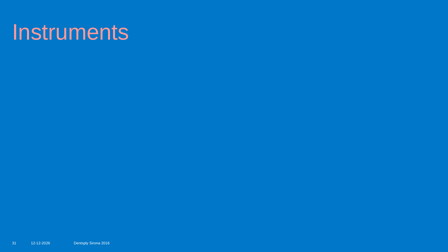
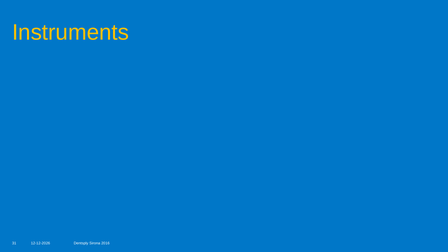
Instruments colour: pink -> yellow
